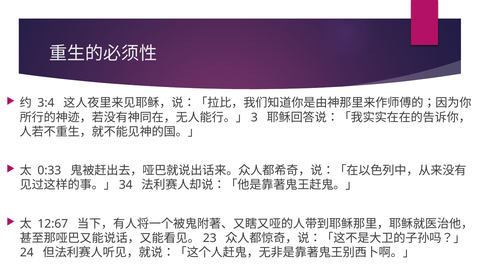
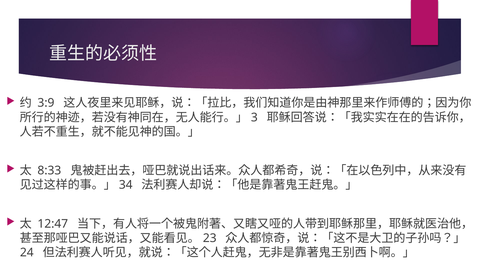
3:4: 3:4 -> 3:9
0:33: 0:33 -> 8:33
12:67: 12:67 -> 12:47
